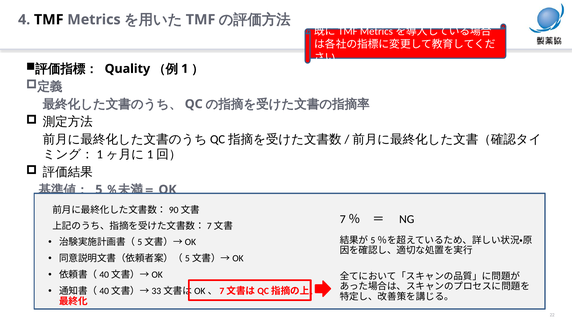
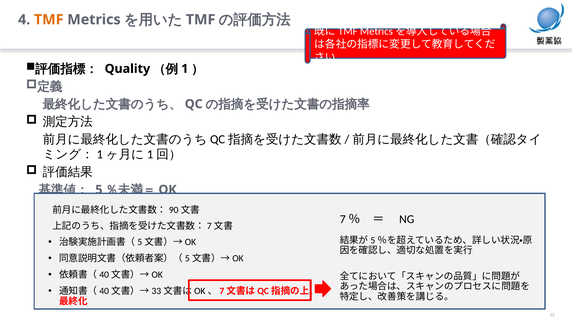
TMF at (49, 20) colour: black -> orange
